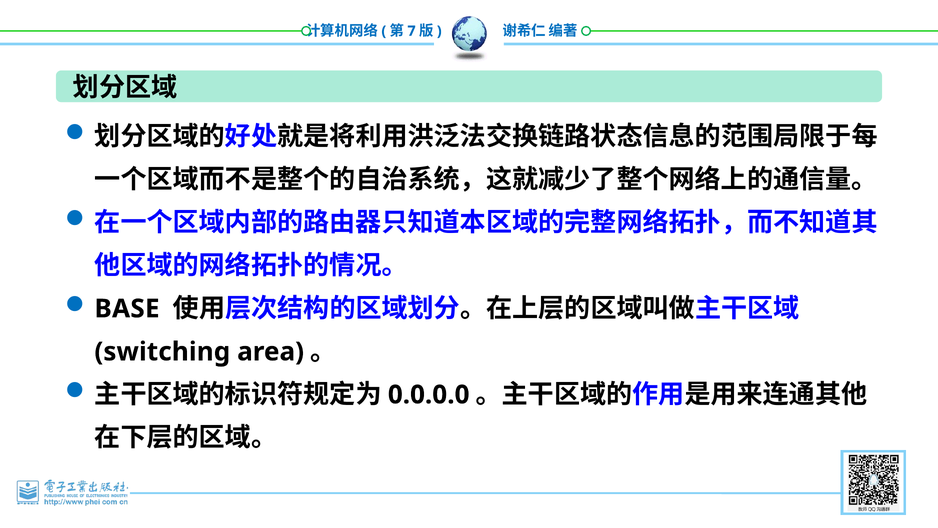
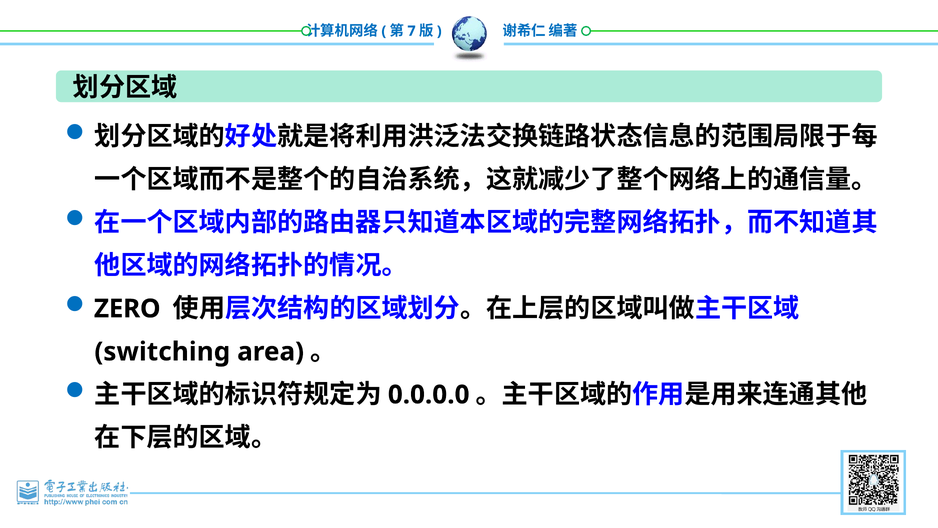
BASE: BASE -> ZERO
